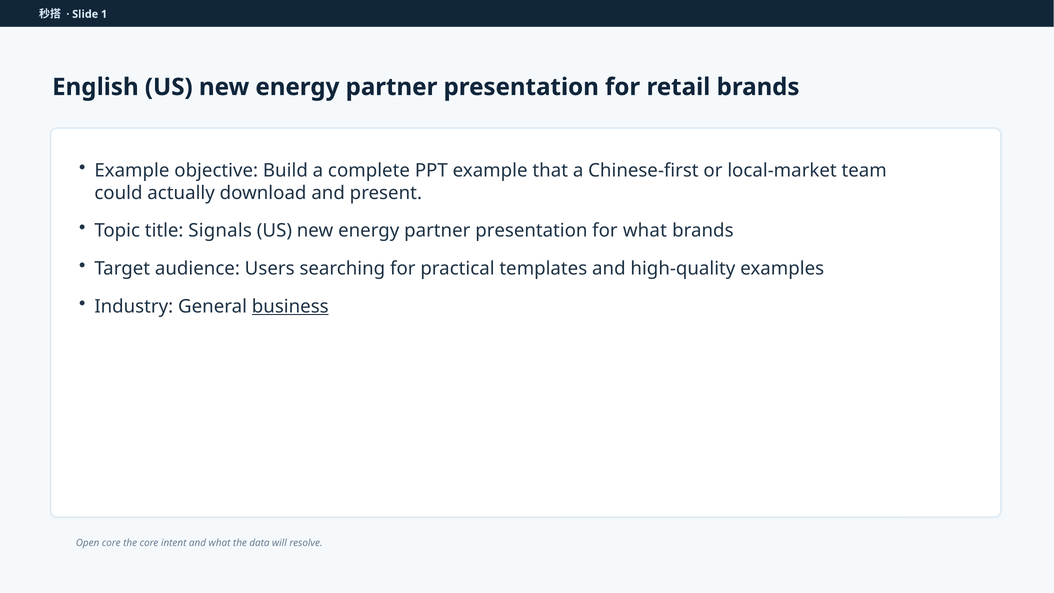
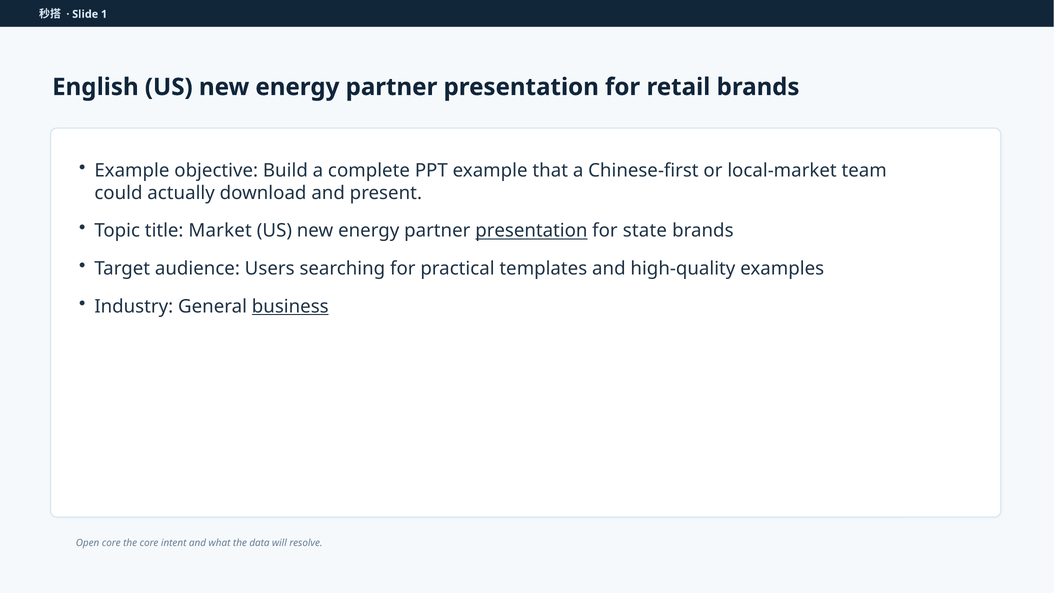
Signals: Signals -> Market
presentation at (531, 231) underline: none -> present
for what: what -> state
